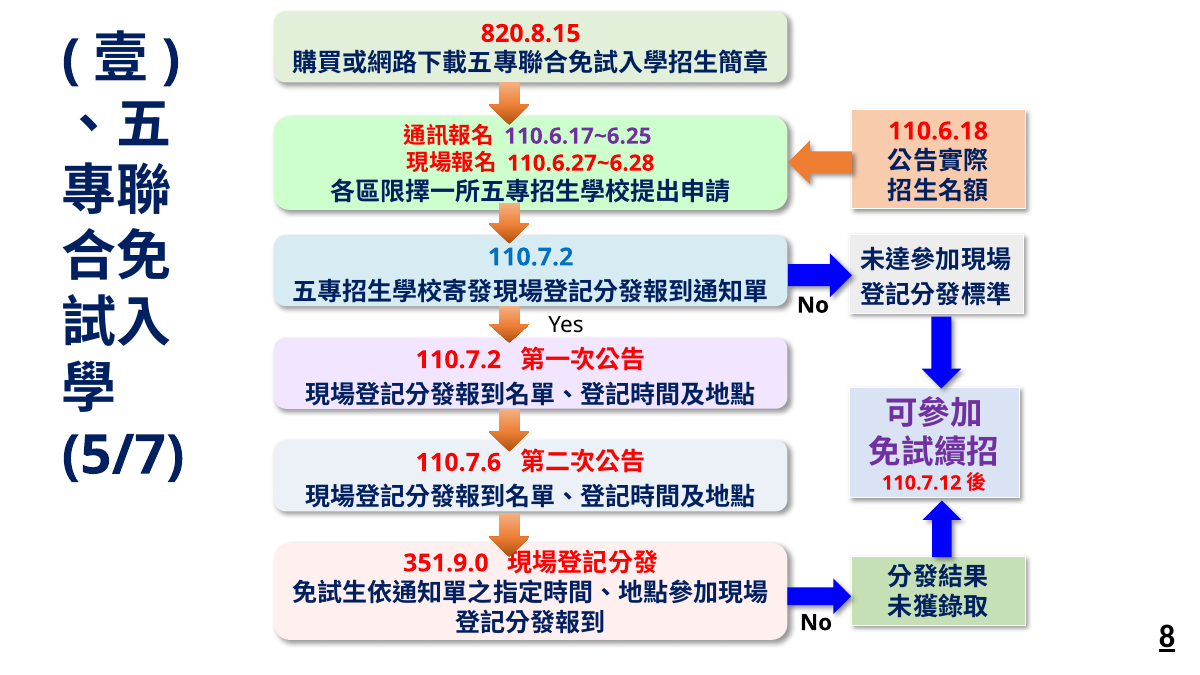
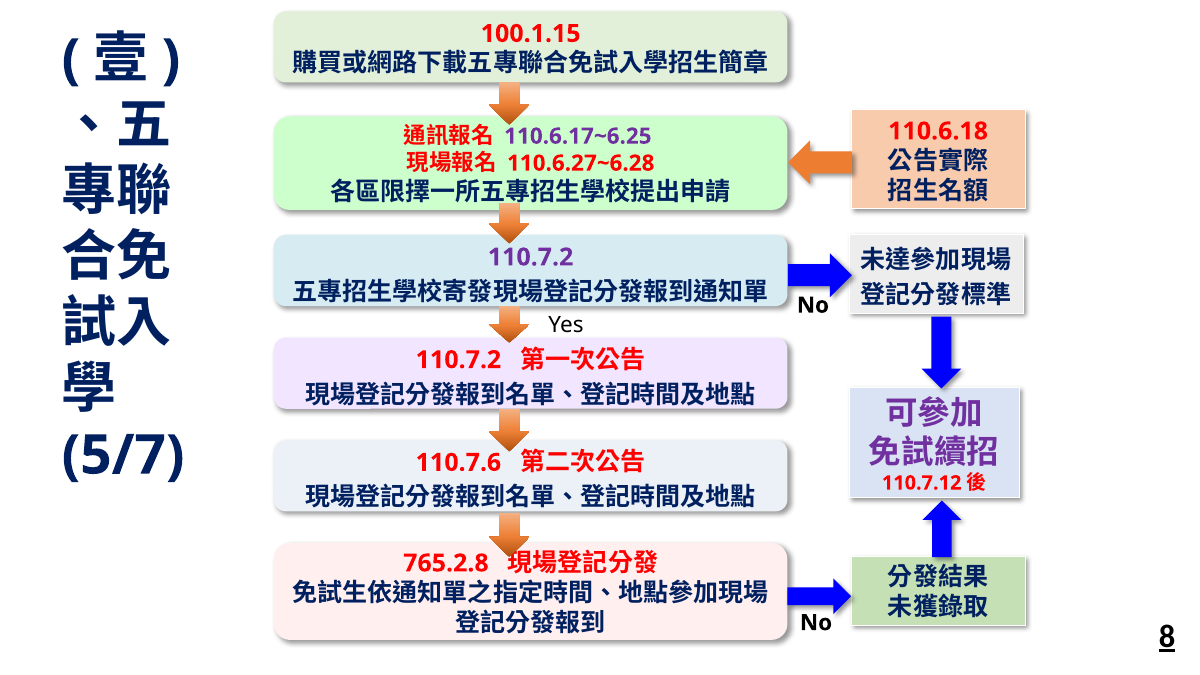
820.8.15: 820.8.15 -> 100.1.15
110.7.2 at (531, 257) colour: blue -> purple
351.9.0: 351.9.0 -> 765.2.8
